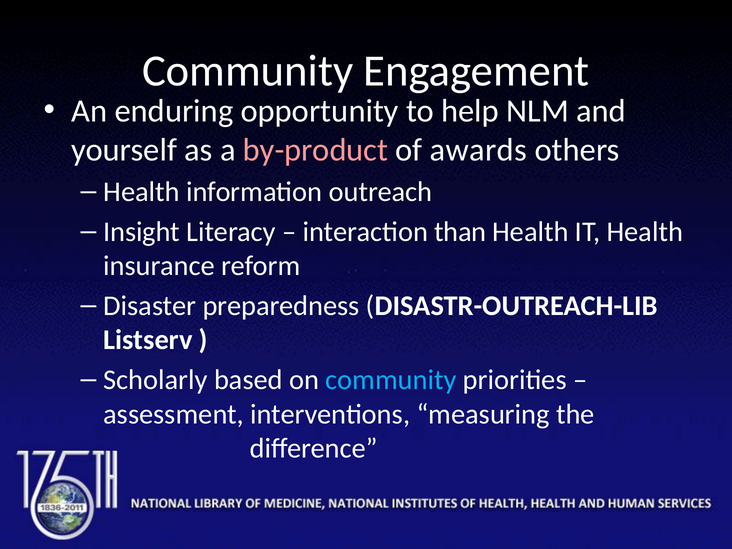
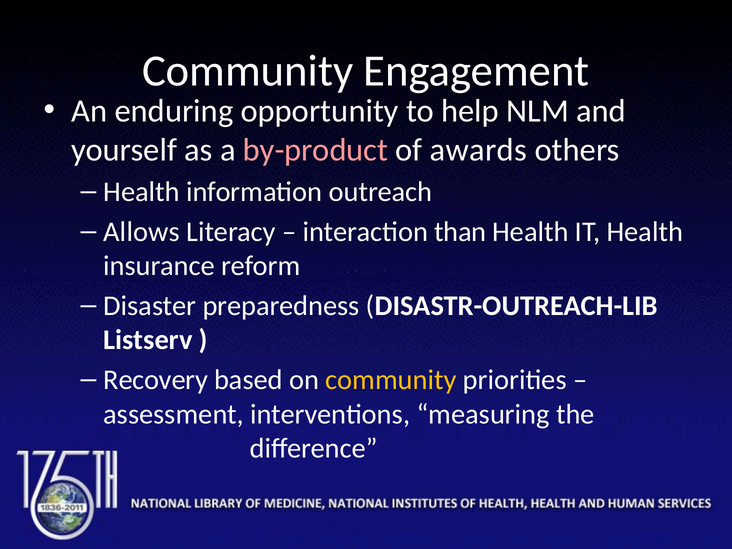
Insight: Insight -> Allows
Scholarly: Scholarly -> Recovery
community at (391, 380) colour: light blue -> yellow
